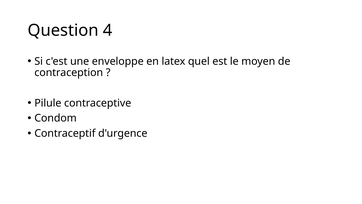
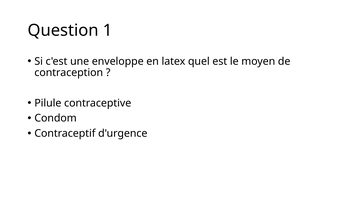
4: 4 -> 1
